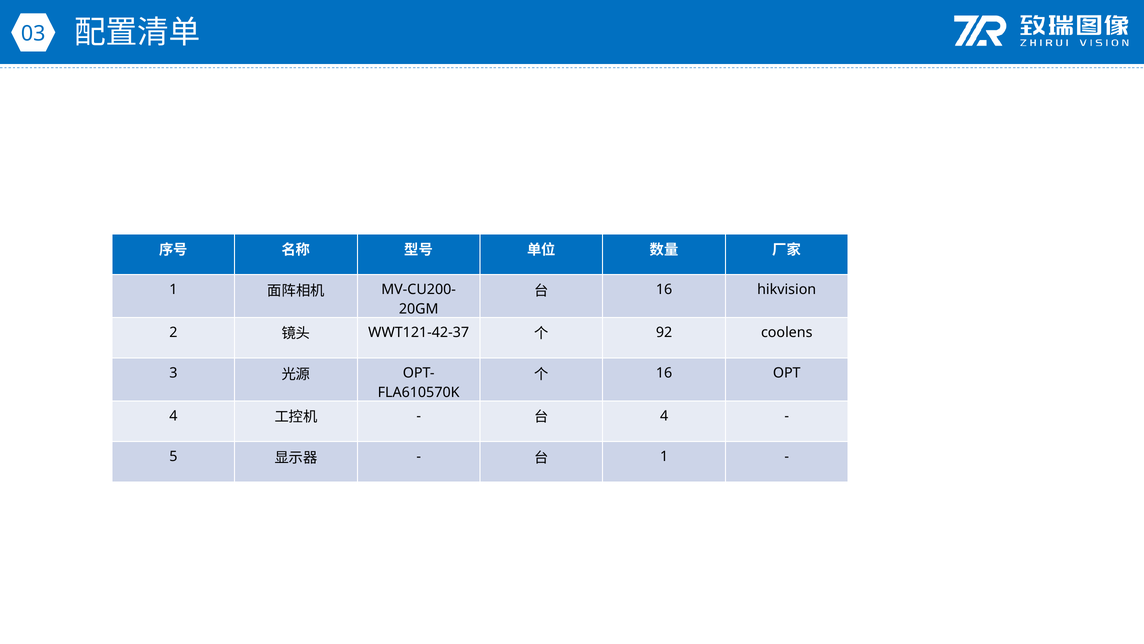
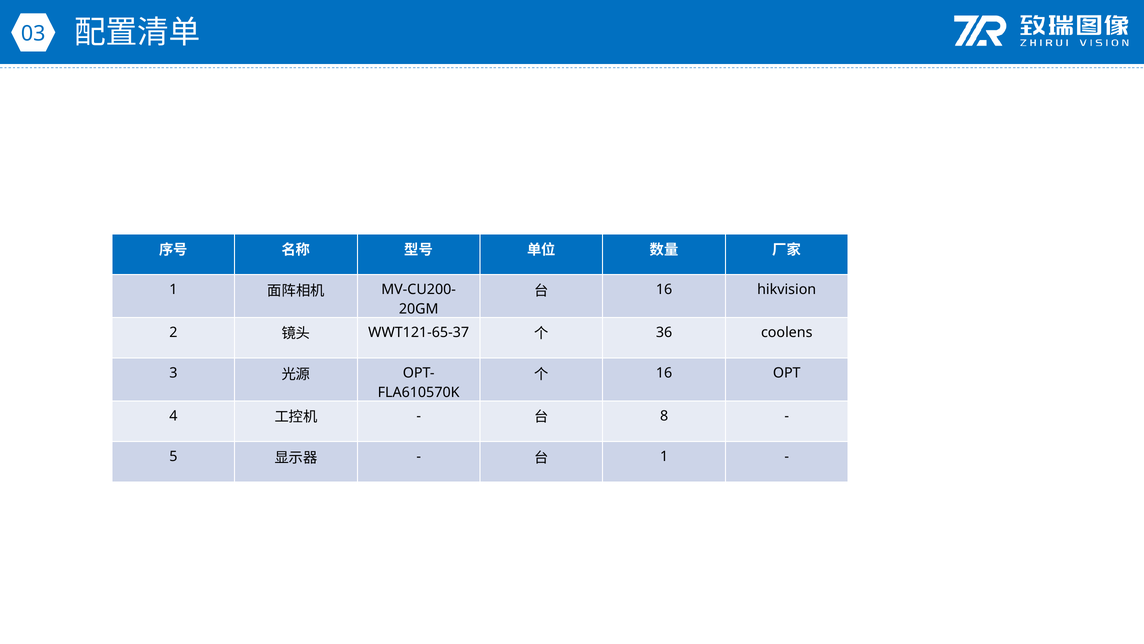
WWT121-42-37: WWT121-42-37 -> WWT121-65-37
92: 92 -> 36
4 at (664, 416): 4 -> 8
